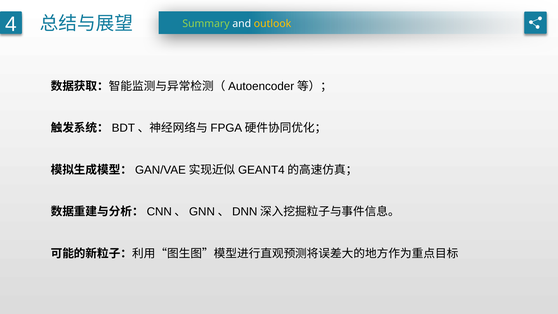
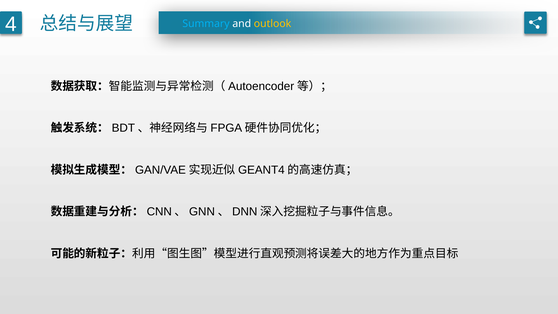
Summary colour: light green -> light blue
